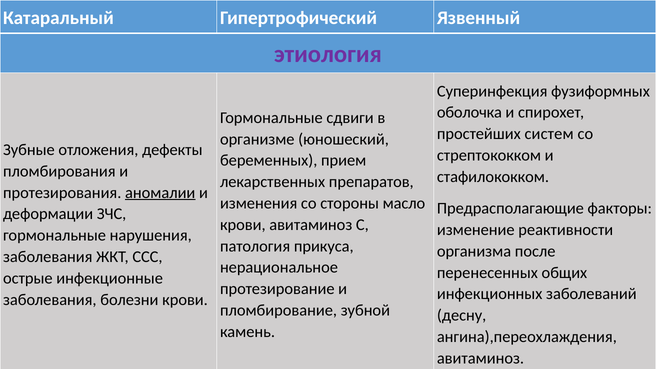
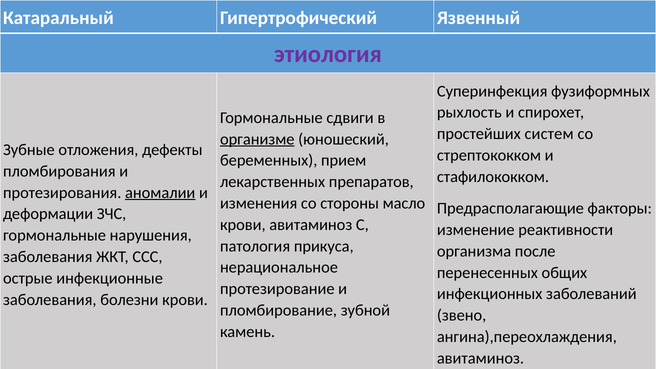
оболочка: оболочка -> рыхлость
организме underline: none -> present
десну: десну -> звено
